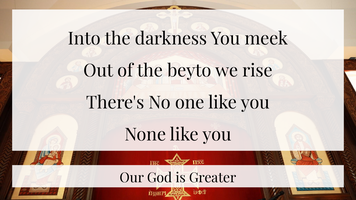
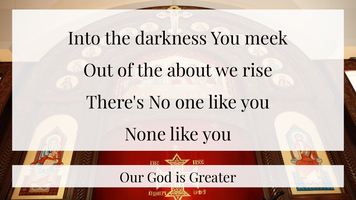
beyto: beyto -> about
